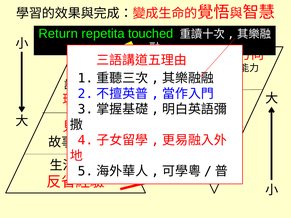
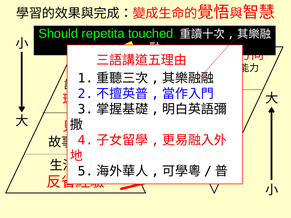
Return: Return -> Should
